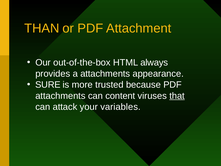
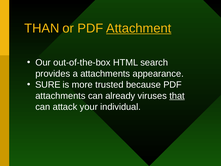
Attachment underline: none -> present
always: always -> search
content: content -> already
variables: variables -> individual
